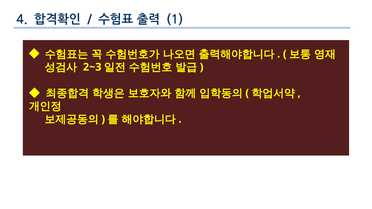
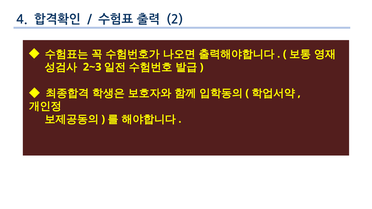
1: 1 -> 2
